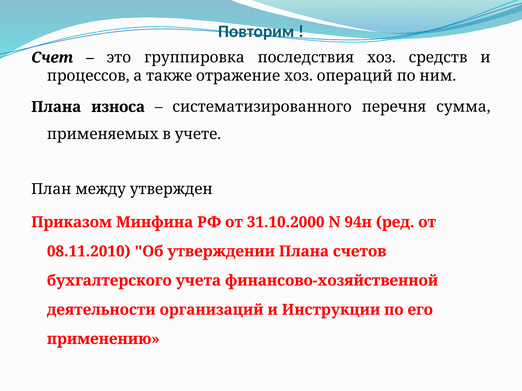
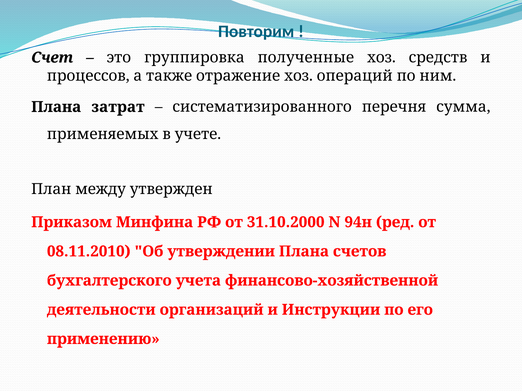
последствия: последствия -> полученные
износа: износа -> затрат
